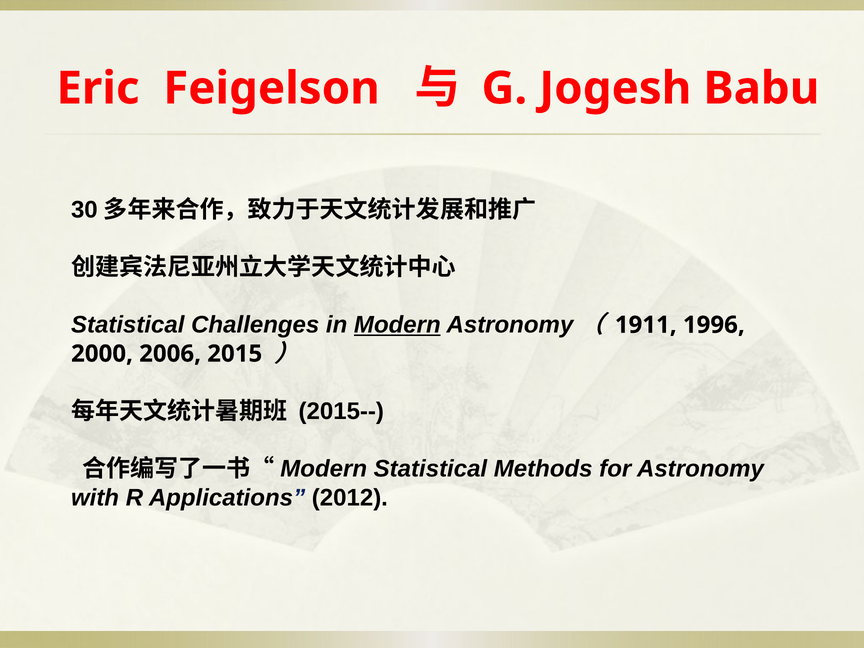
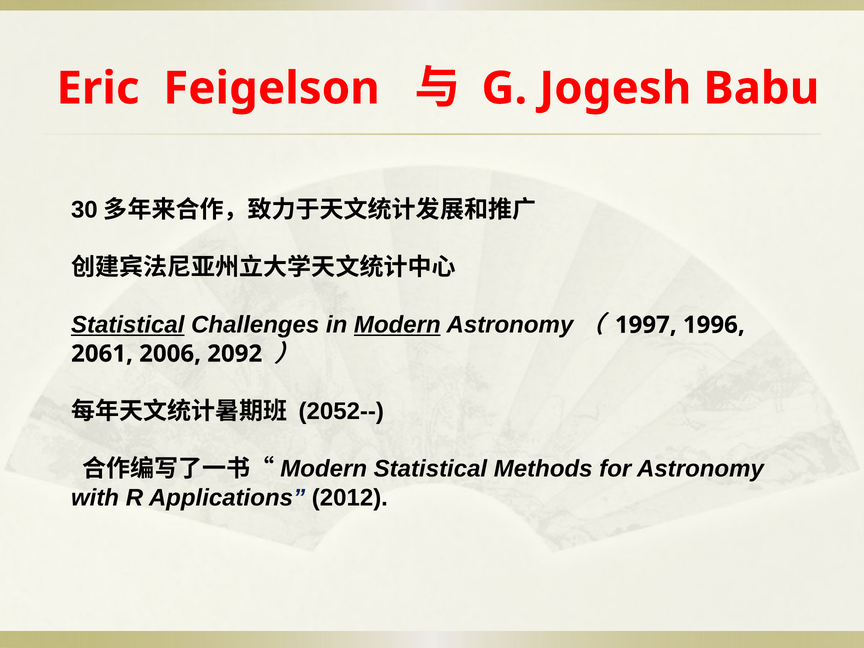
Statistical at (128, 325) underline: none -> present
1911: 1911 -> 1997
2000: 2000 -> 2061
2015: 2015 -> 2092
2015--: 2015-- -> 2052--
